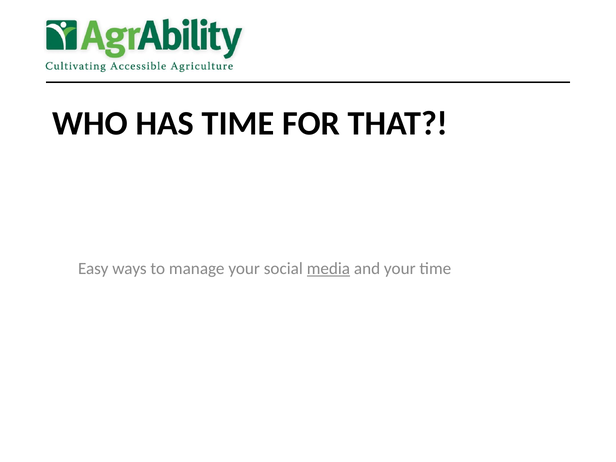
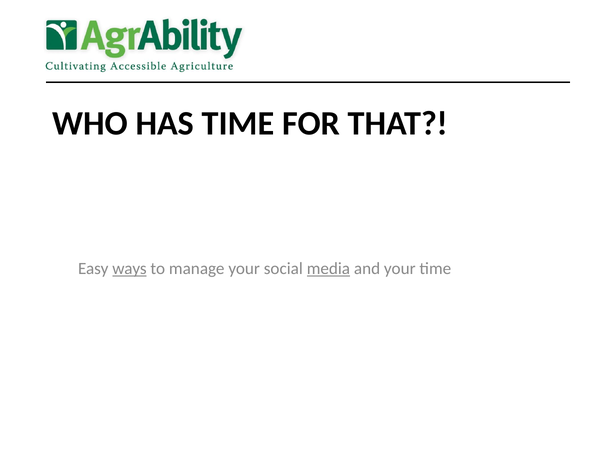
ways underline: none -> present
